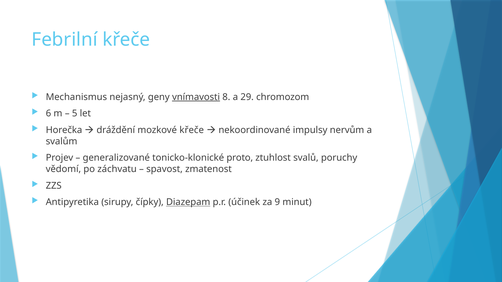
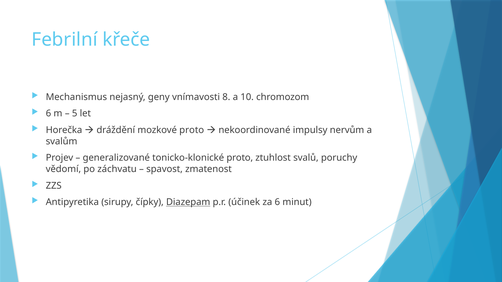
vnímavosti underline: present -> none
29: 29 -> 10
mozkové křeče: křeče -> proto
za 9: 9 -> 6
